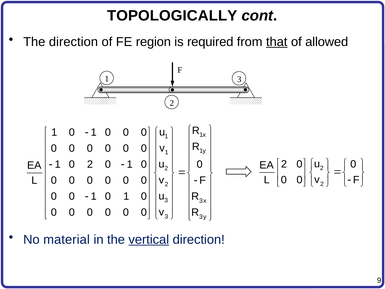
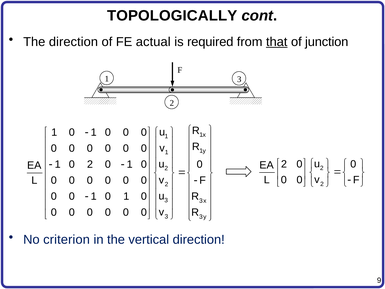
region: region -> actual
allowed: allowed -> junction
material: material -> criterion
vertical underline: present -> none
